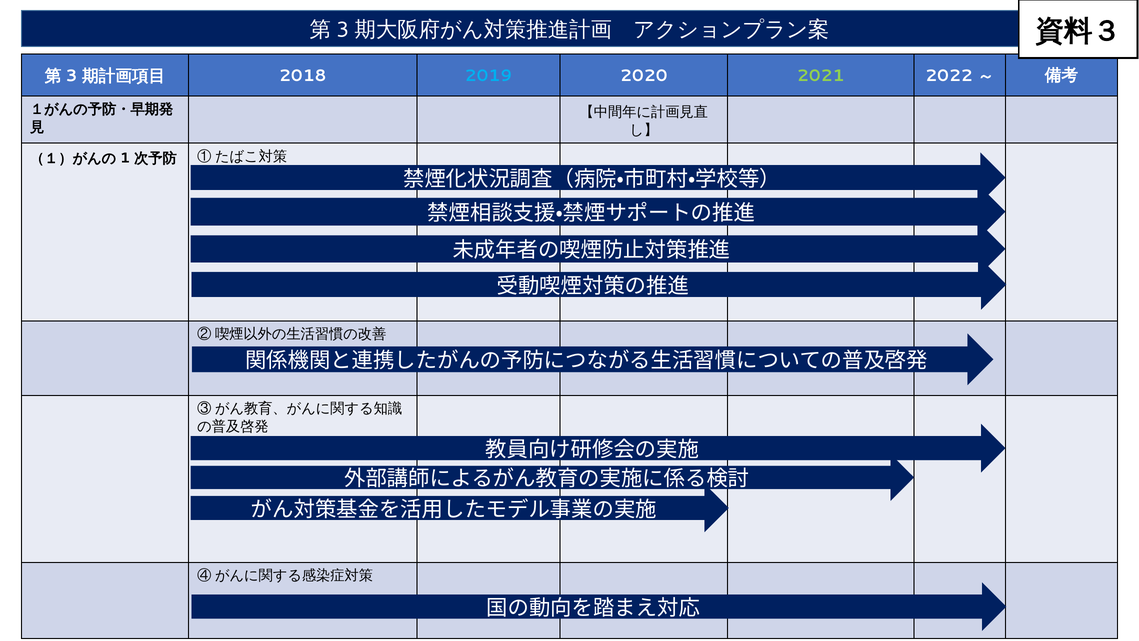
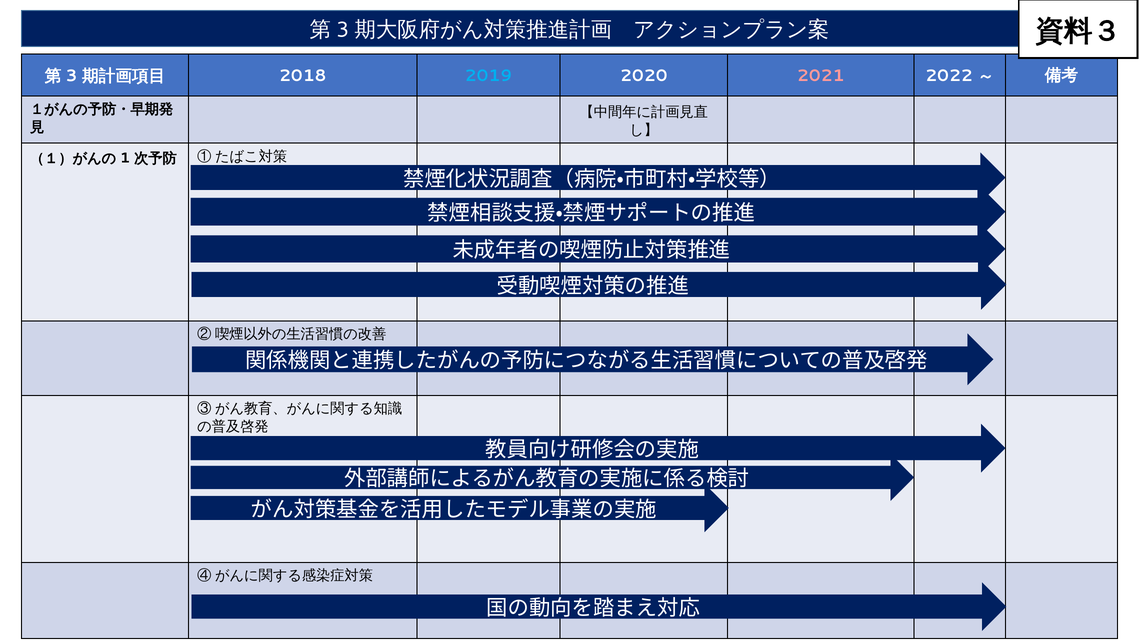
2021 colour: light green -> pink
